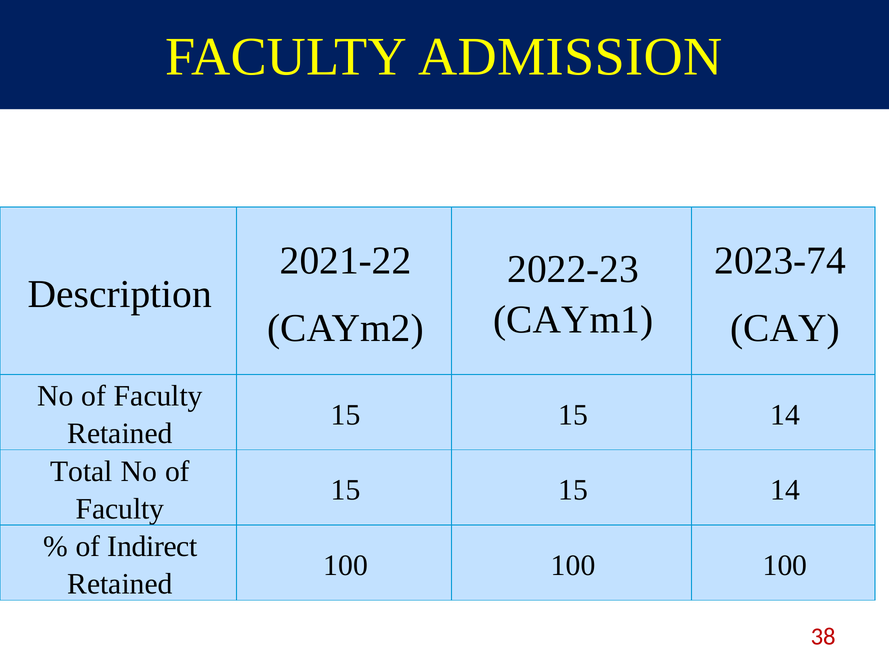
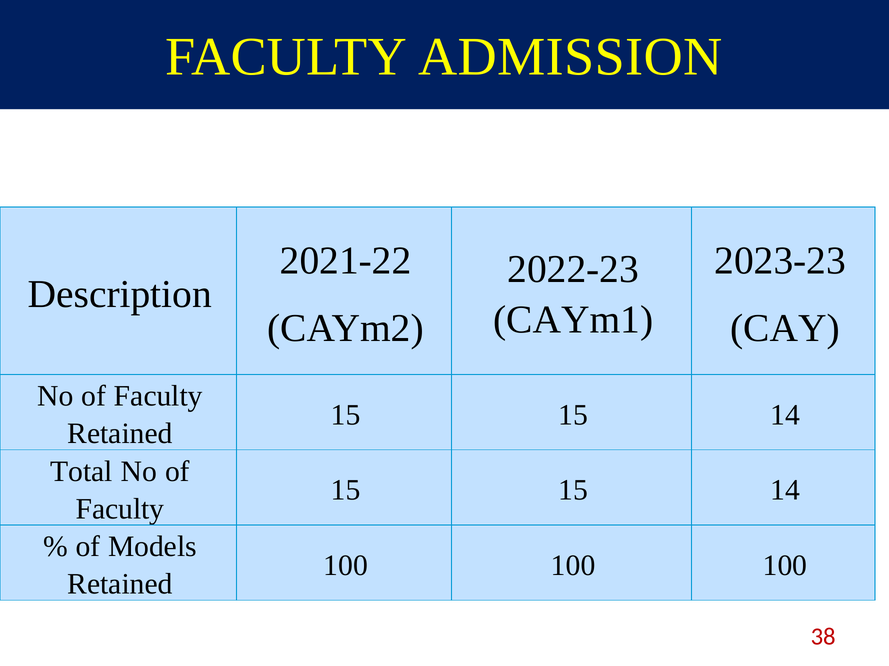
2023-74: 2023-74 -> 2023-23
Indirect: Indirect -> Models
